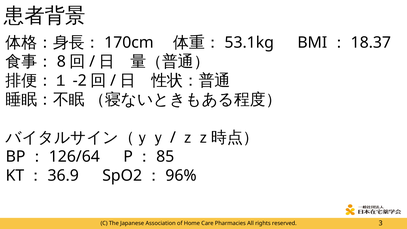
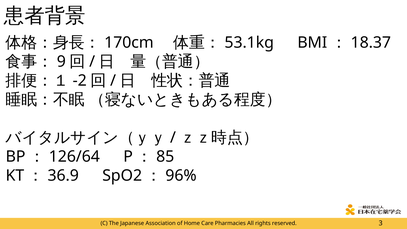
8: 8 -> 9
